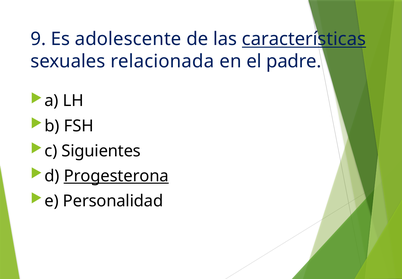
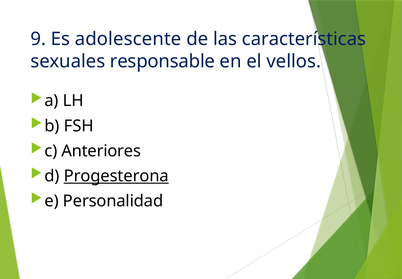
características underline: present -> none
relacionada: relacionada -> responsable
padre: padre -> vellos
Siguientes: Siguientes -> Anteriores
